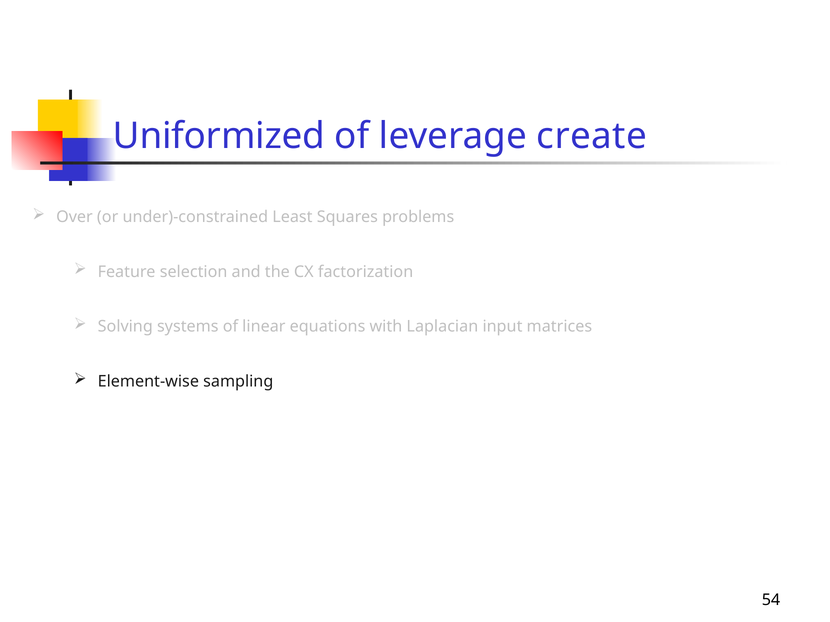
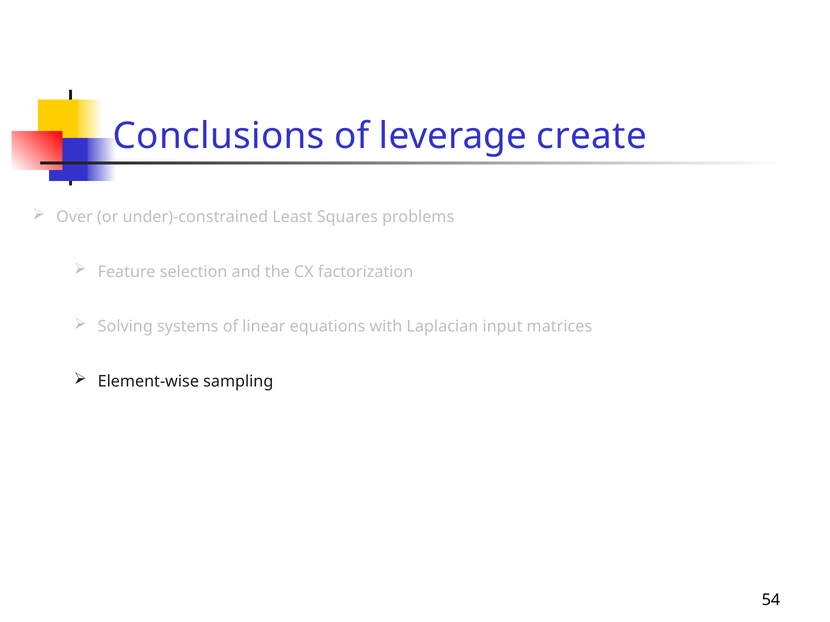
Uniformized: Uniformized -> Conclusions
